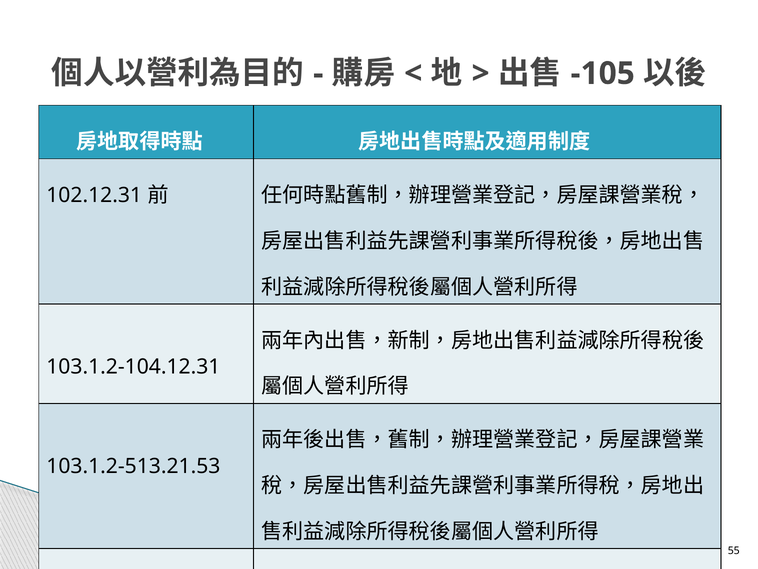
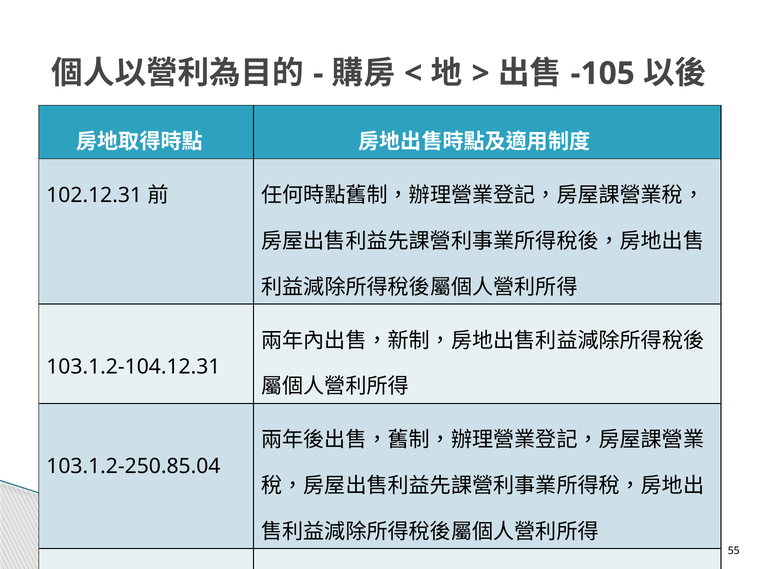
103.1.2-513.21.53: 103.1.2-513.21.53 -> 103.1.2-250.85.04
